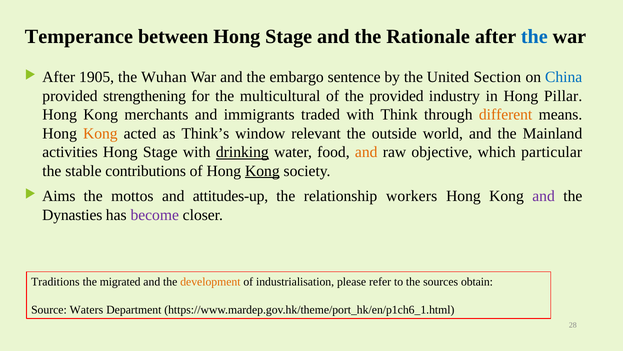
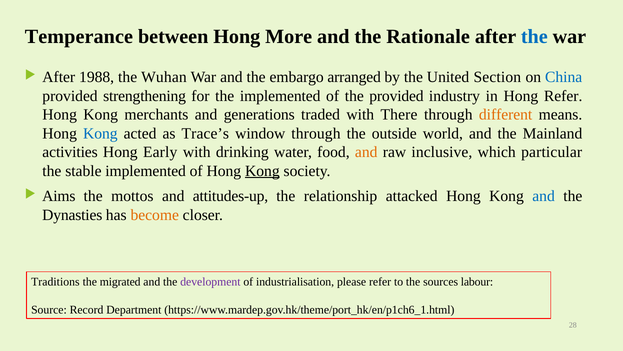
between Hong Stage: Stage -> More
1905: 1905 -> 1988
sentence: sentence -> arranged
the multicultural: multicultural -> implemented
Hong Pillar: Pillar -> Refer
immigrants: immigrants -> generations
Think: Think -> There
Kong at (100, 133) colour: orange -> blue
Think’s: Think’s -> Trace’s
window relevant: relevant -> through
Stage at (160, 152): Stage -> Early
drinking underline: present -> none
objective: objective -> inclusive
stable contributions: contributions -> implemented
workers: workers -> attacked
and at (544, 196) colour: purple -> blue
become colour: purple -> orange
development colour: orange -> purple
obtain: obtain -> labour
Waters: Waters -> Record
